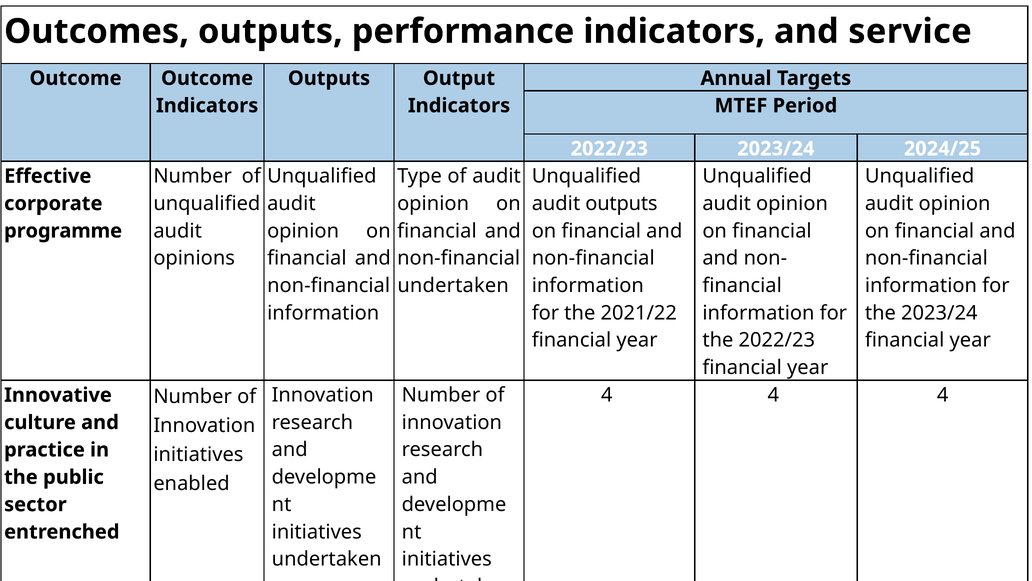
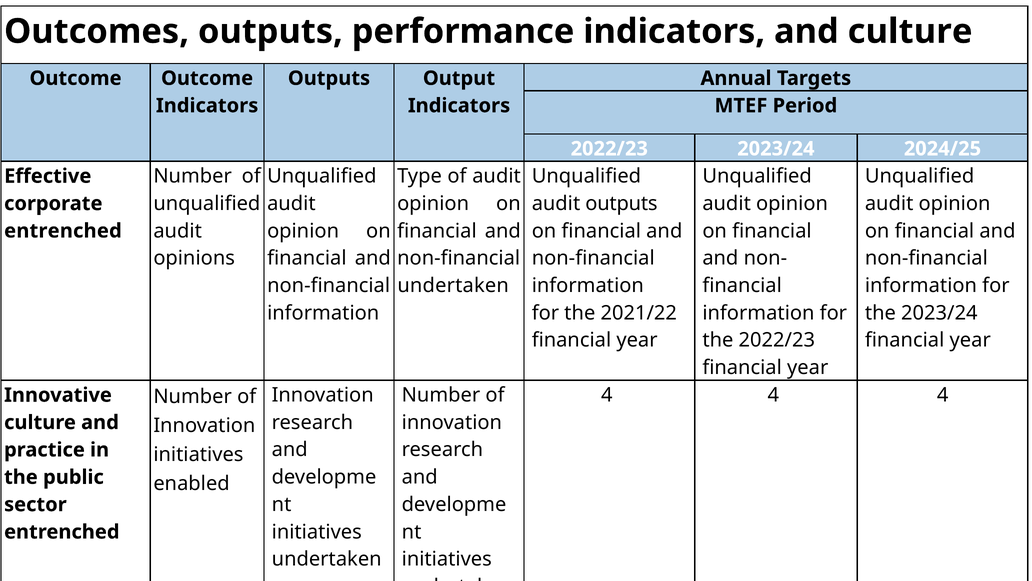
and service: service -> culture
programme at (63, 231): programme -> entrenched
